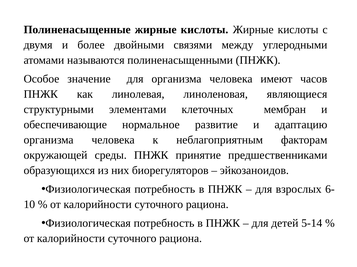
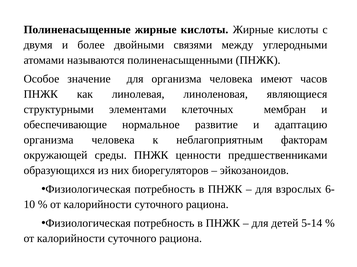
принятие: принятие -> ценности
